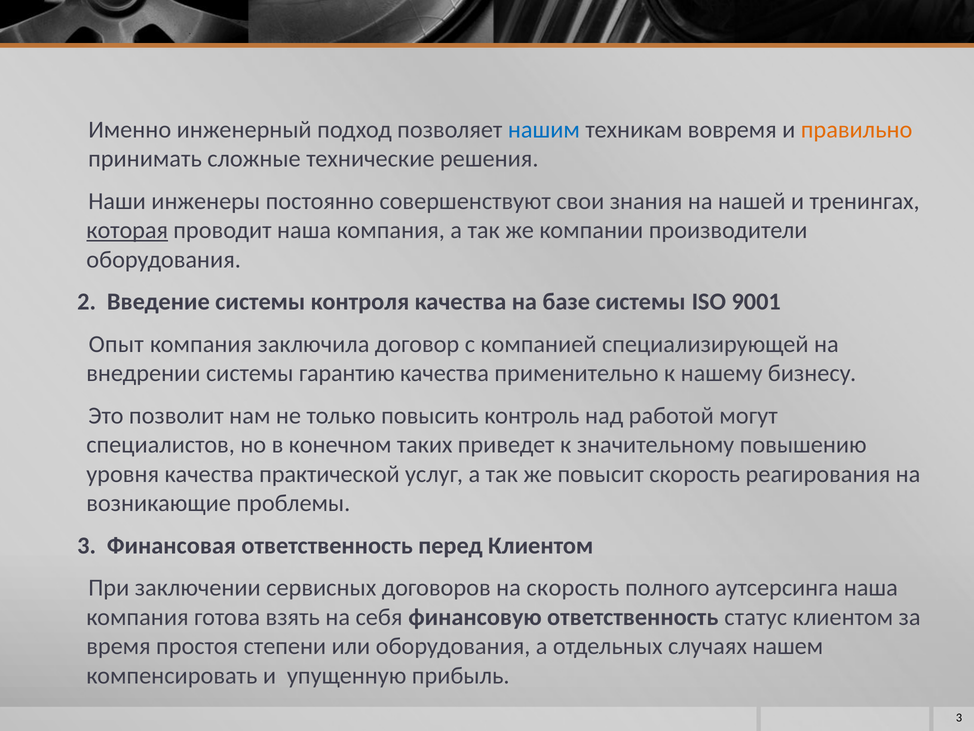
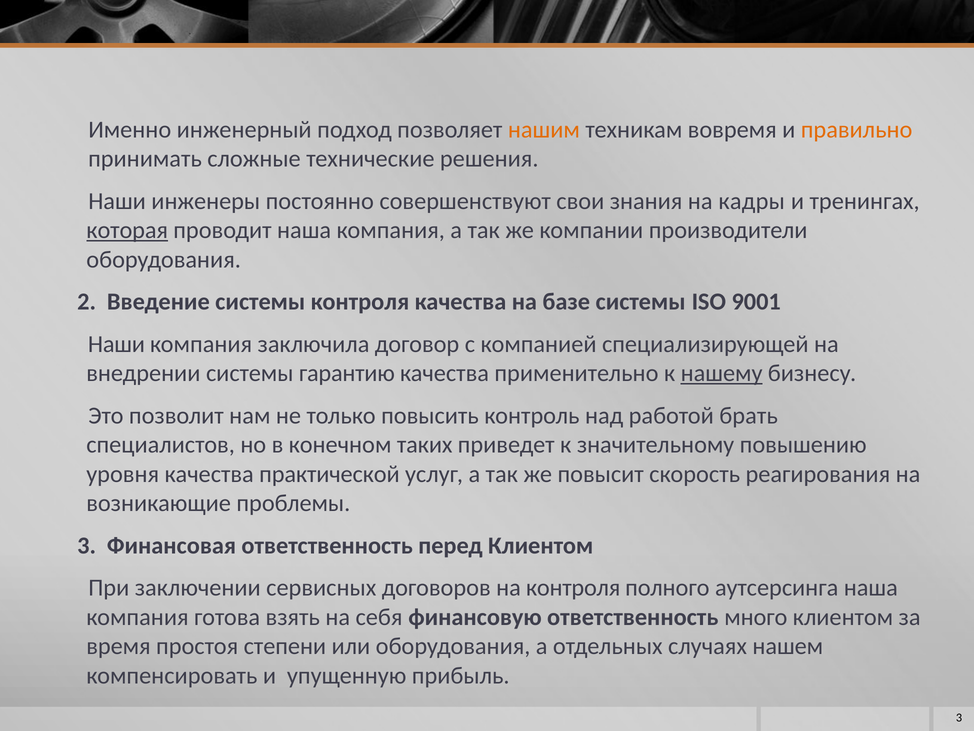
нашим colour: blue -> orange
нашей: нашей -> кадры
Опыт at (116, 344): Опыт -> Наши
нашему underline: none -> present
могут: могут -> брать
на скорость: скорость -> контроля
статус: статус -> много
